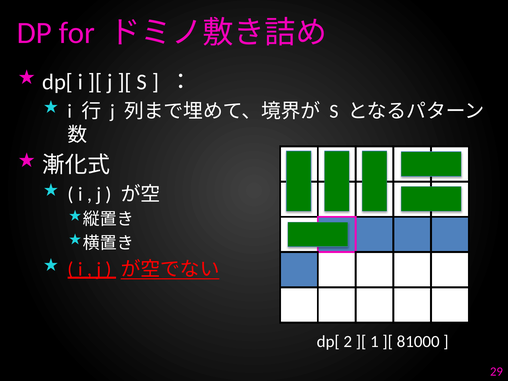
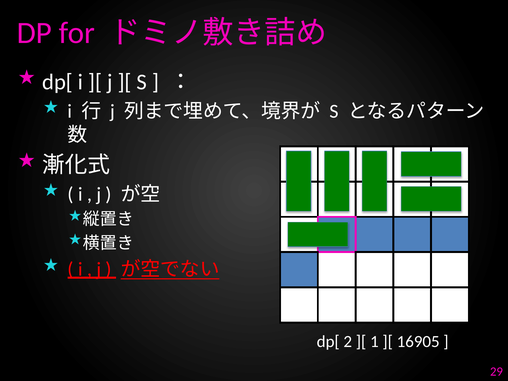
81000: 81000 -> 16905
